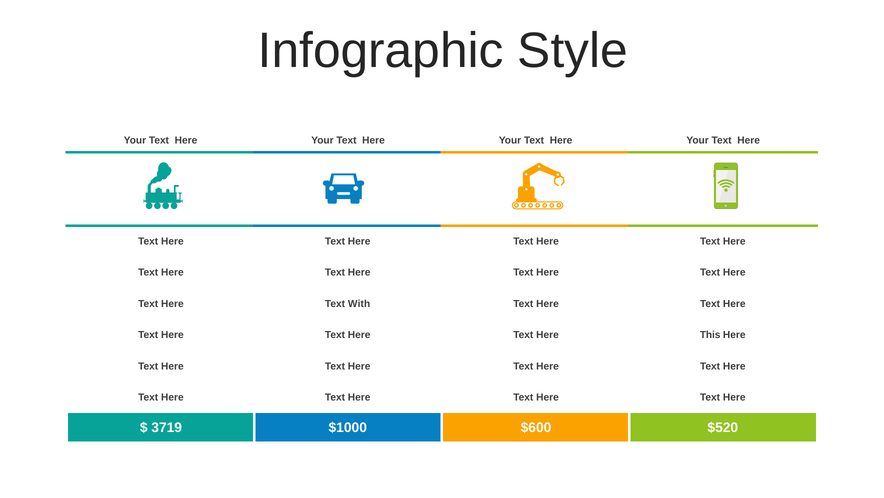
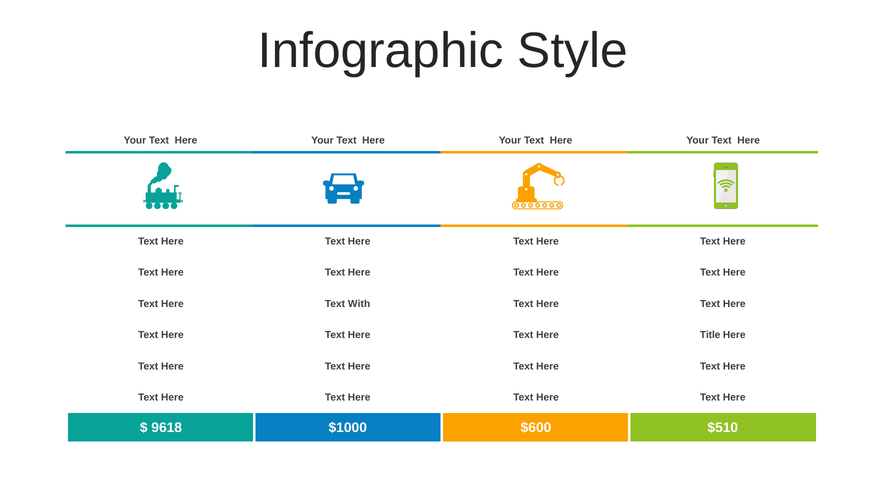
This: This -> Title
3719: 3719 -> 9618
$520: $520 -> $510
